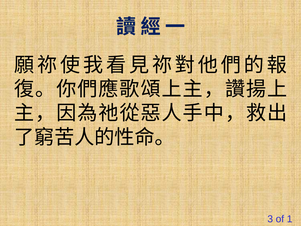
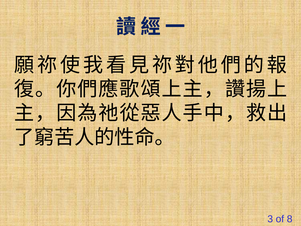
1: 1 -> 8
